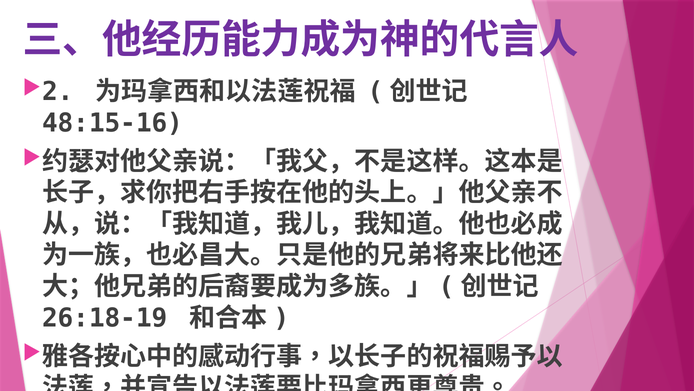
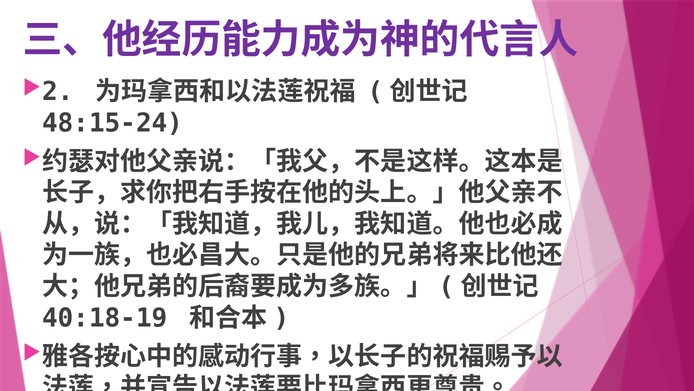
48:15-16: 48:15-16 -> 48:15-24
26:18-19: 26:18-19 -> 40:18-19
